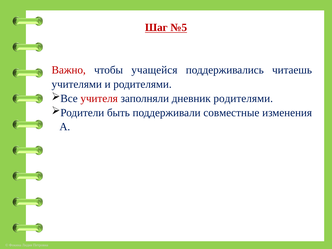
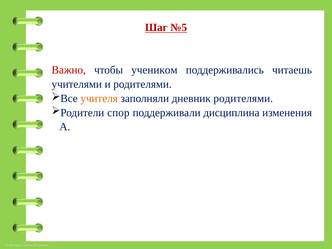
учащейся: учащейся -> учеником
учителя colour: red -> orange
быть: быть -> спор
совместные: совместные -> дисциплина
